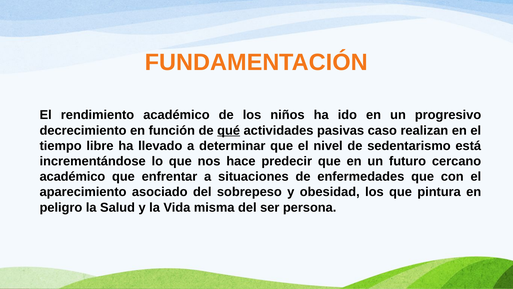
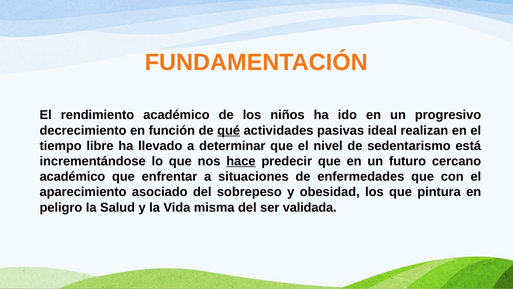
caso: caso -> ideal
hace underline: none -> present
persona: persona -> validada
